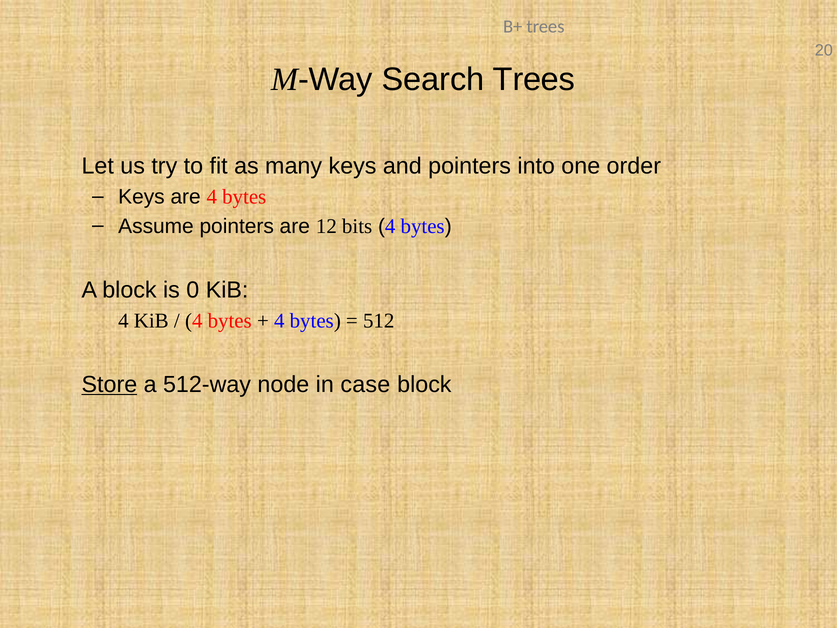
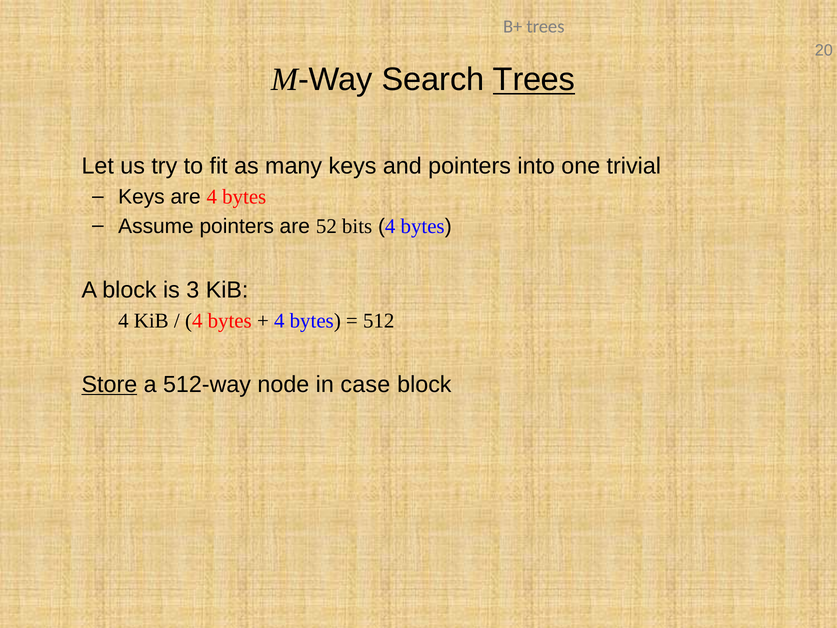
Trees at (534, 80) underline: none -> present
order: order -> trivial
12: 12 -> 52
0: 0 -> 3
